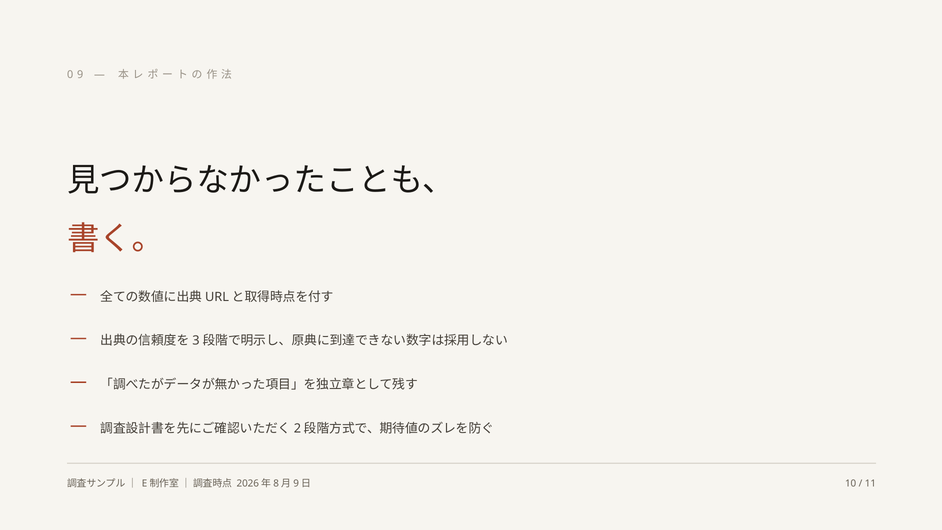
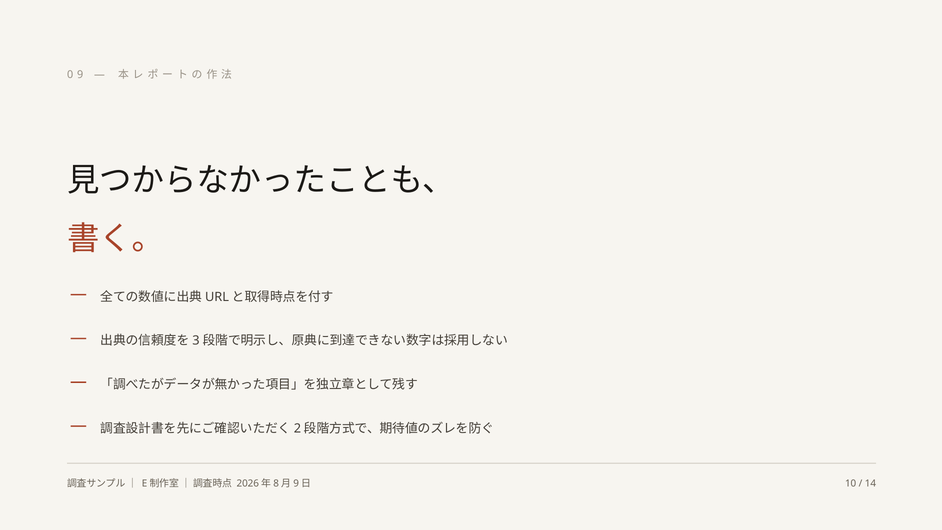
11: 11 -> 14
